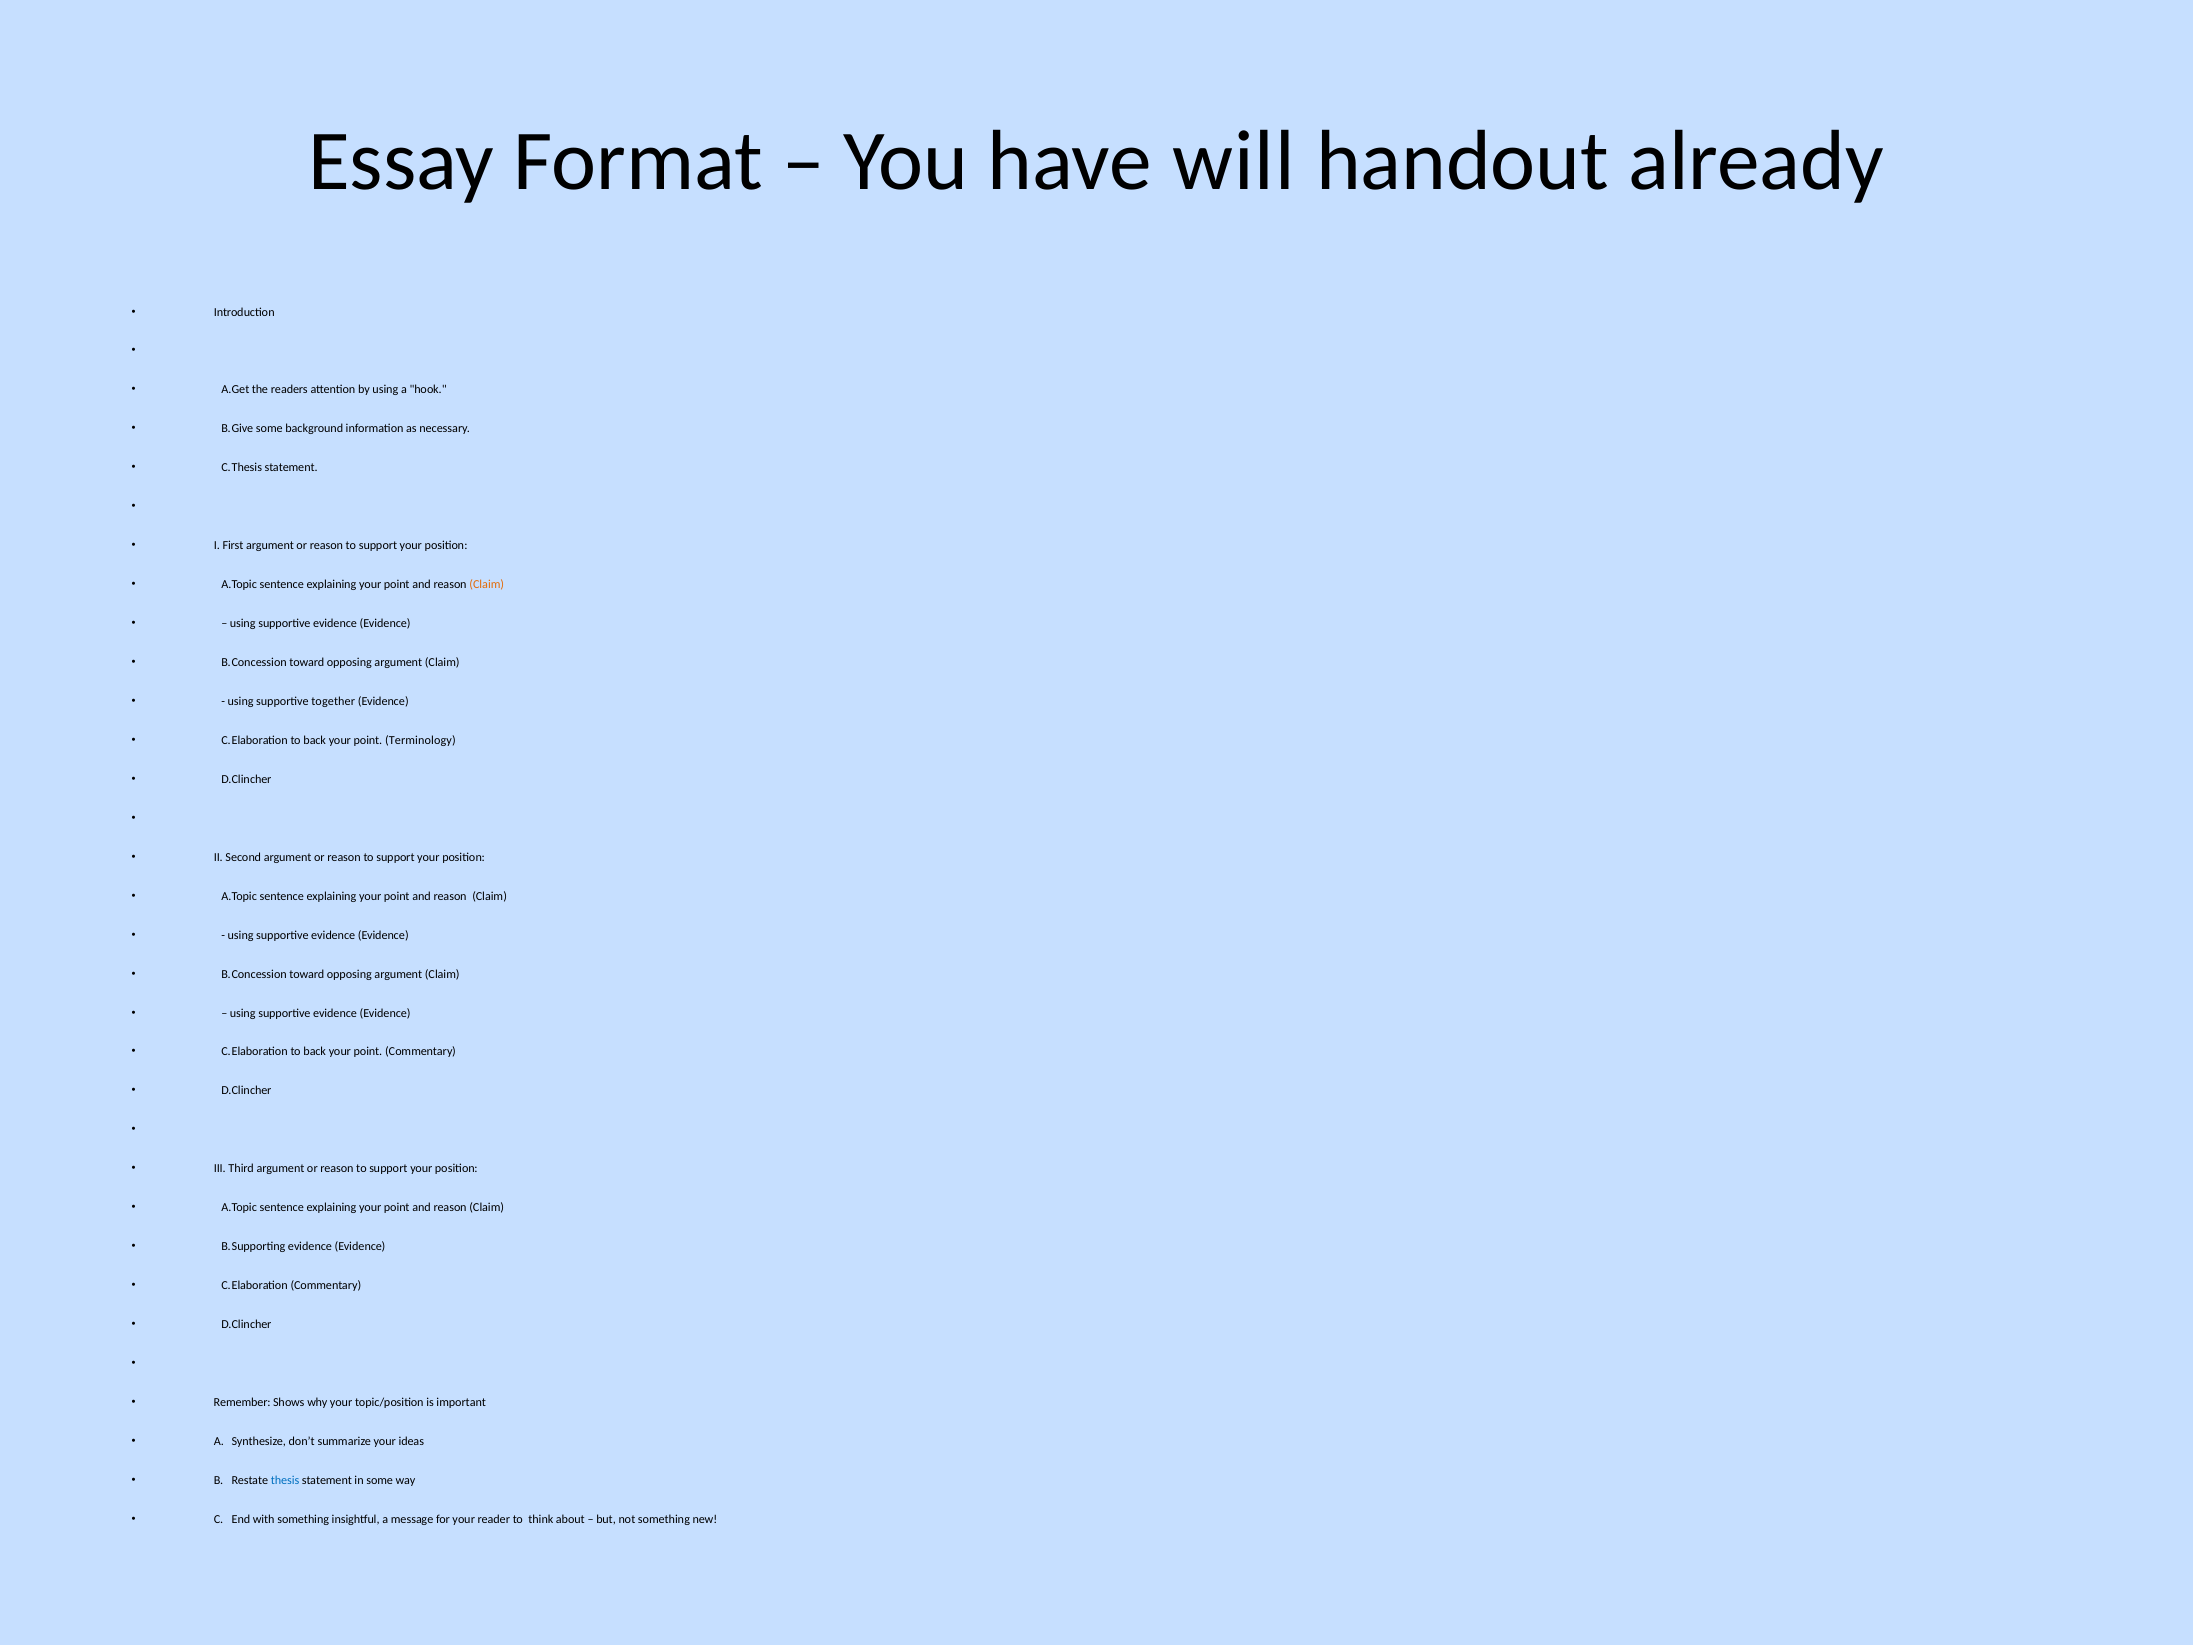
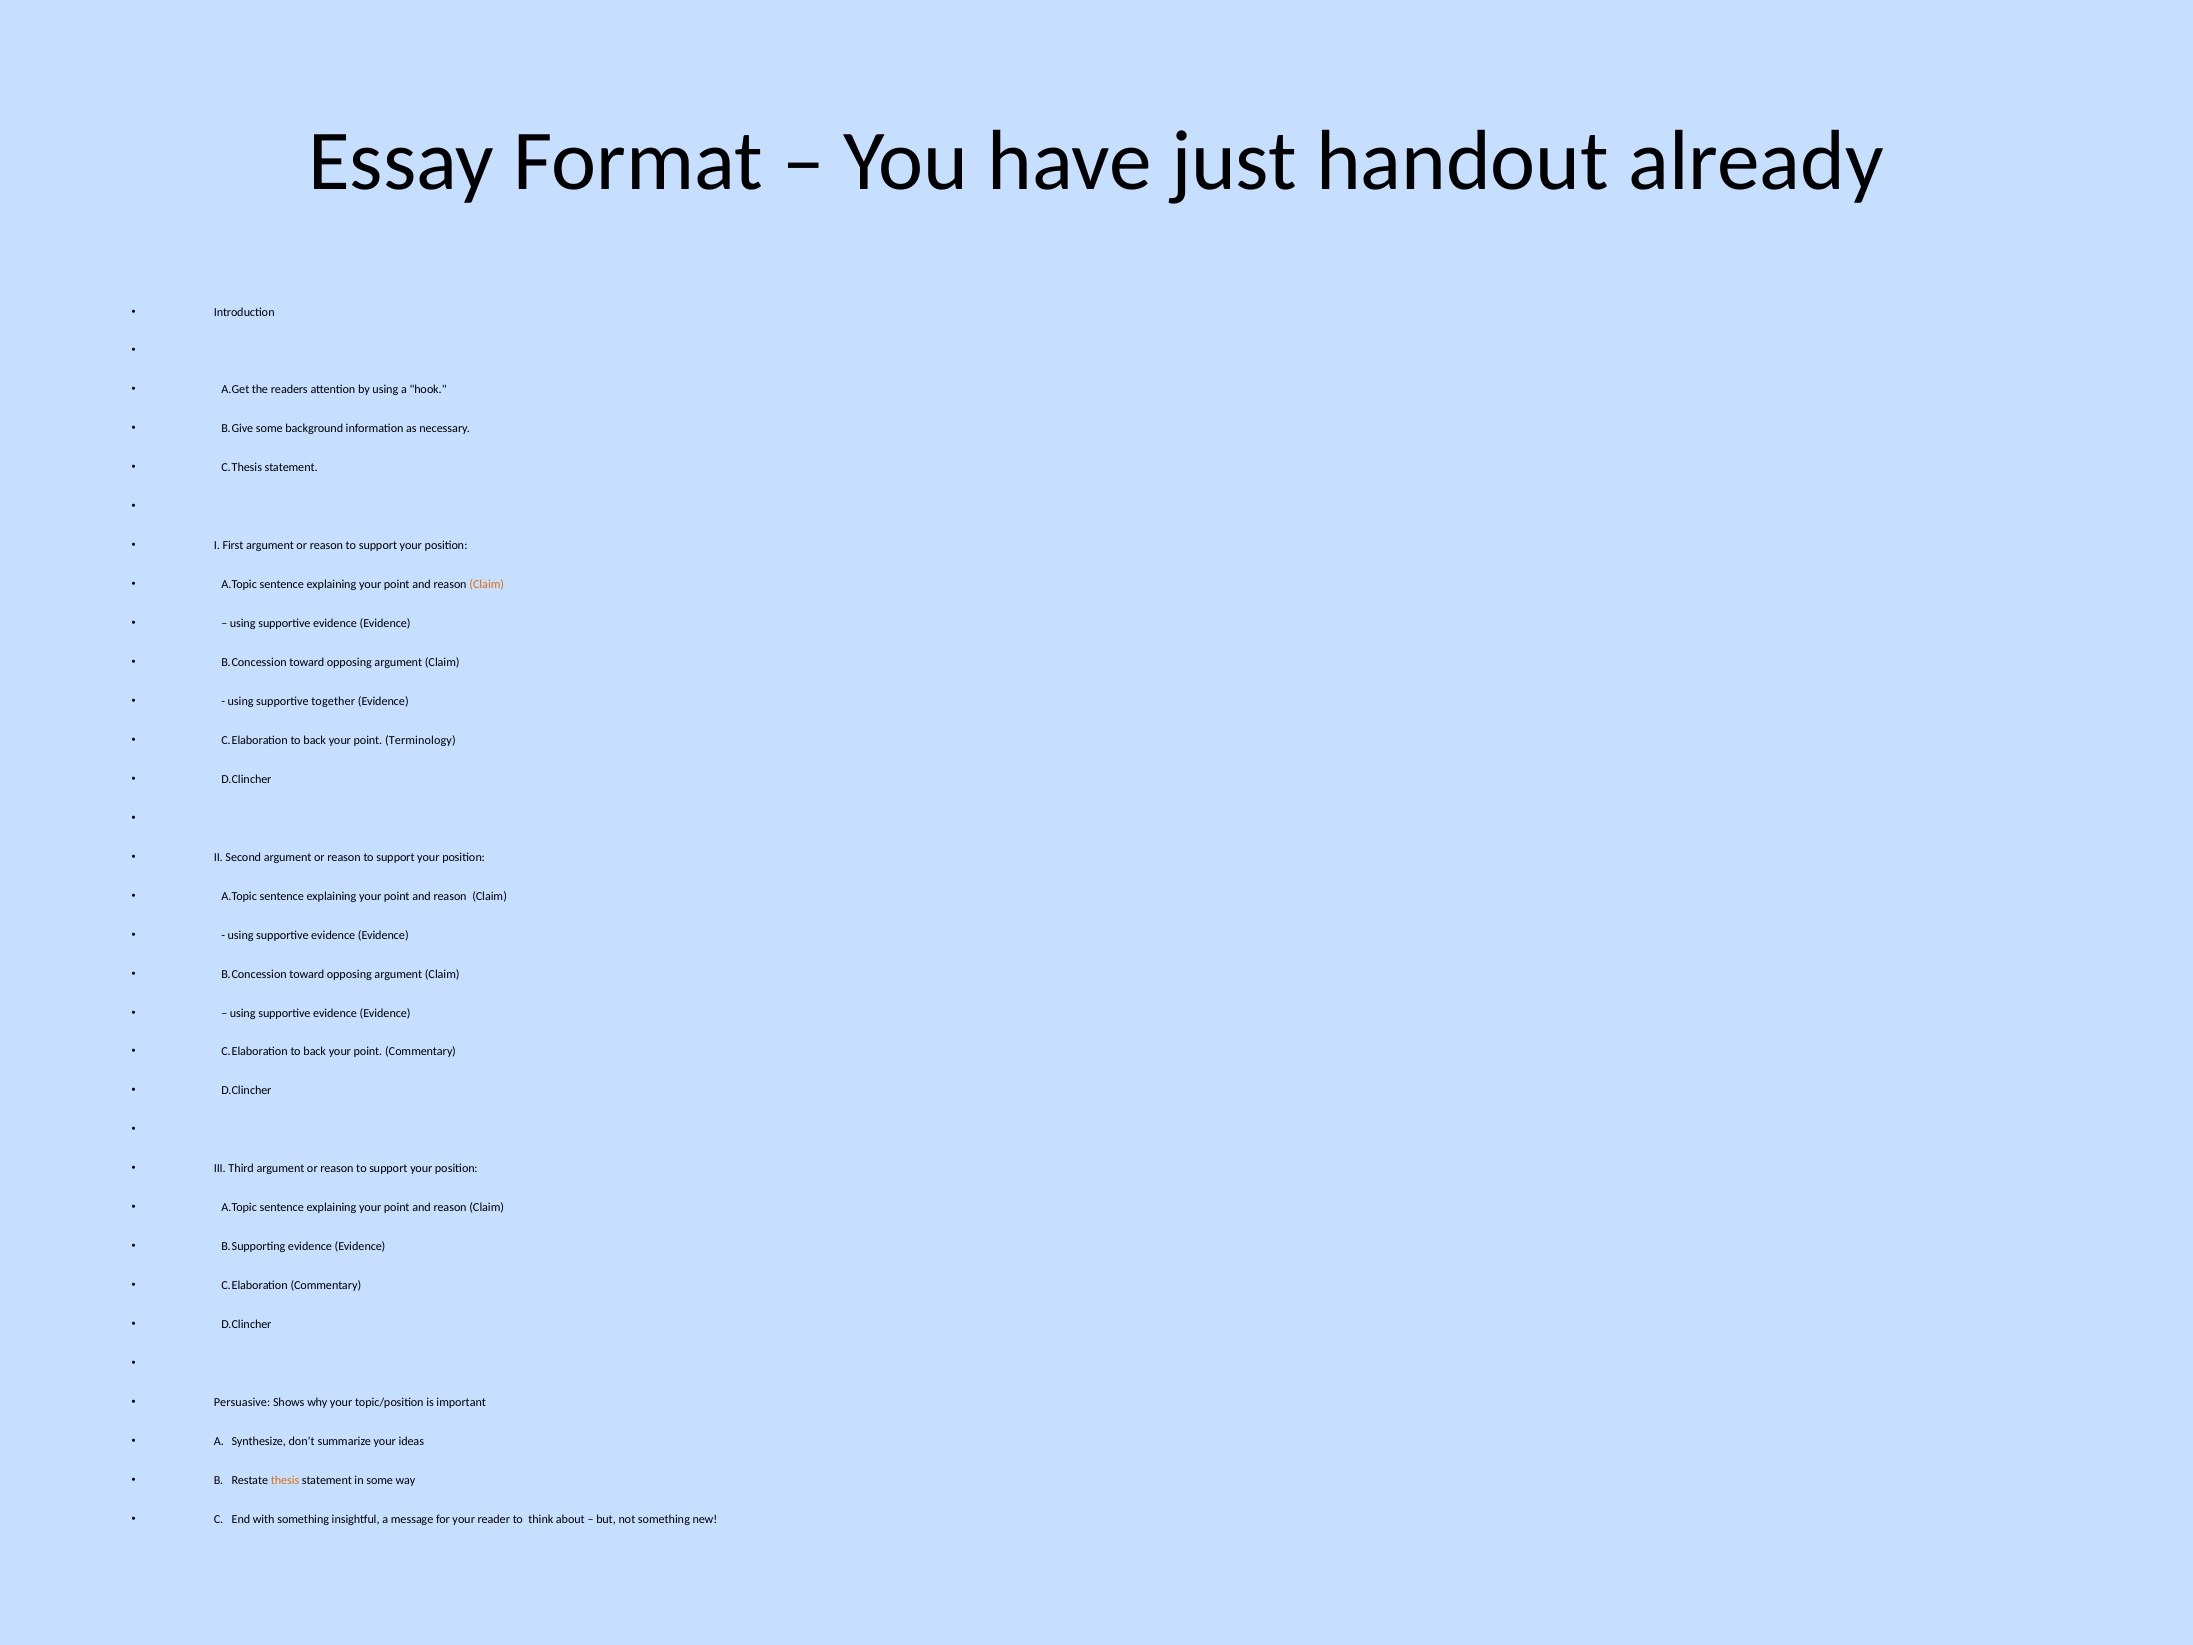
will: will -> just
Remember: Remember -> Persuasive
thesis colour: blue -> orange
